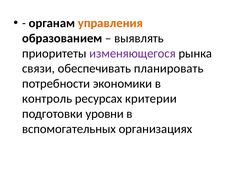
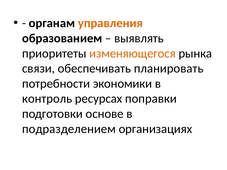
изменяющегося colour: purple -> orange
критерии: критерии -> поправки
уровни: уровни -> основе
вспомогательных: вспомогательных -> подразделением
